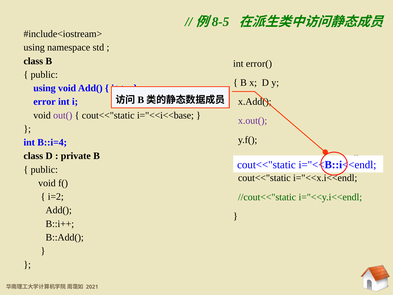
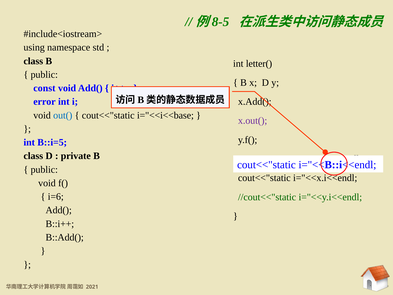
error(: error( -> letter(
using at (44, 88): using -> const
out( colour: purple -> blue
B::i=4: B::i=4 -> B::i=5
i=2: i=2 -> i=6
